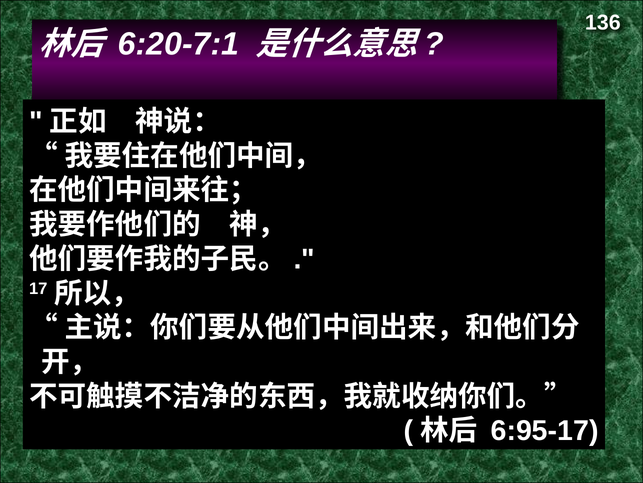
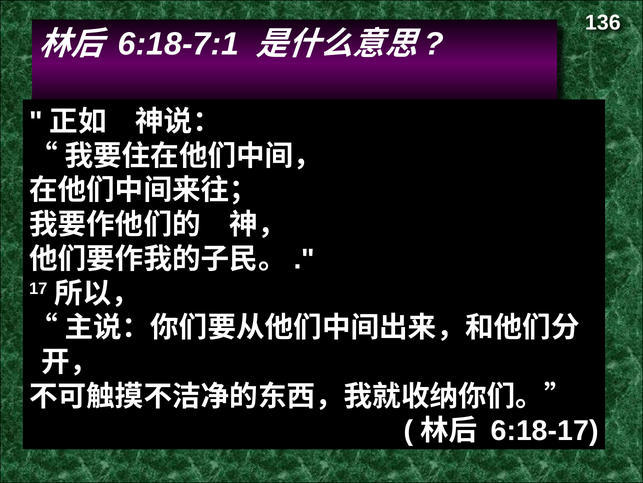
6:20-7:1: 6:20-7:1 -> 6:18-7:1
6:95-17: 6:95-17 -> 6:18-17
